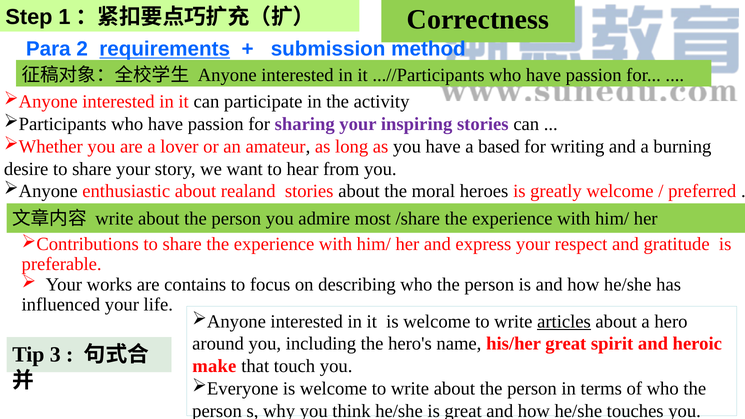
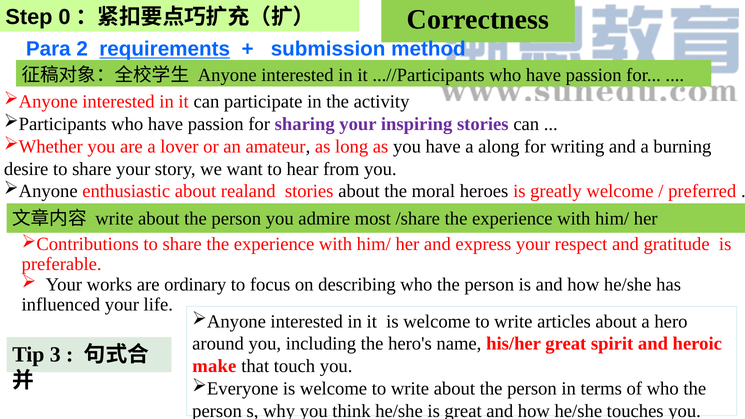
1: 1 -> 0
based: based -> along
contains: contains -> ordinary
articles underline: present -> none
